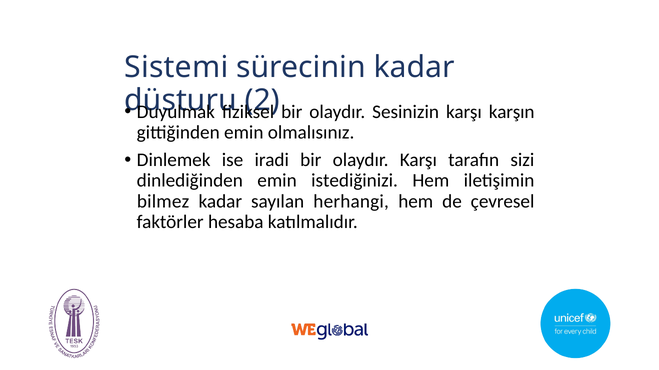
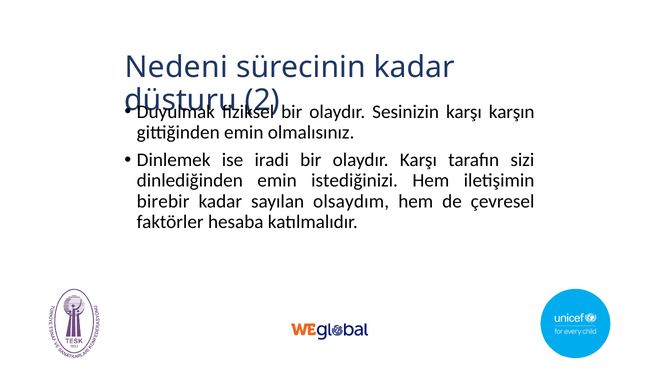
Sistemi: Sistemi -> Nedeni
bilmez: bilmez -> birebir
herhangi: herhangi -> olsaydım
